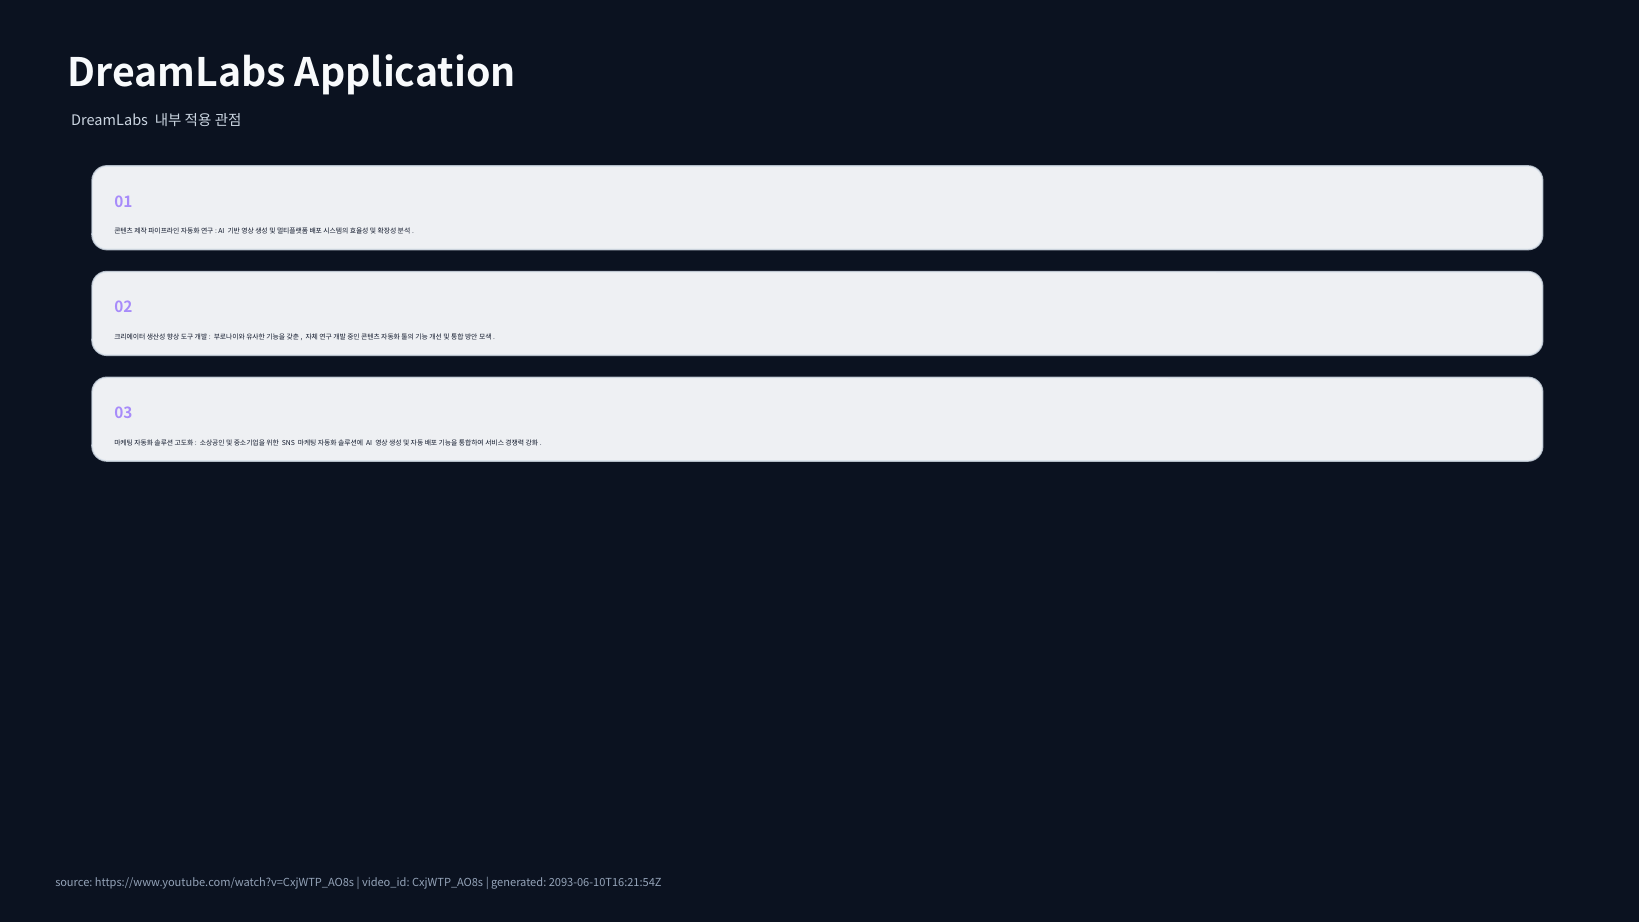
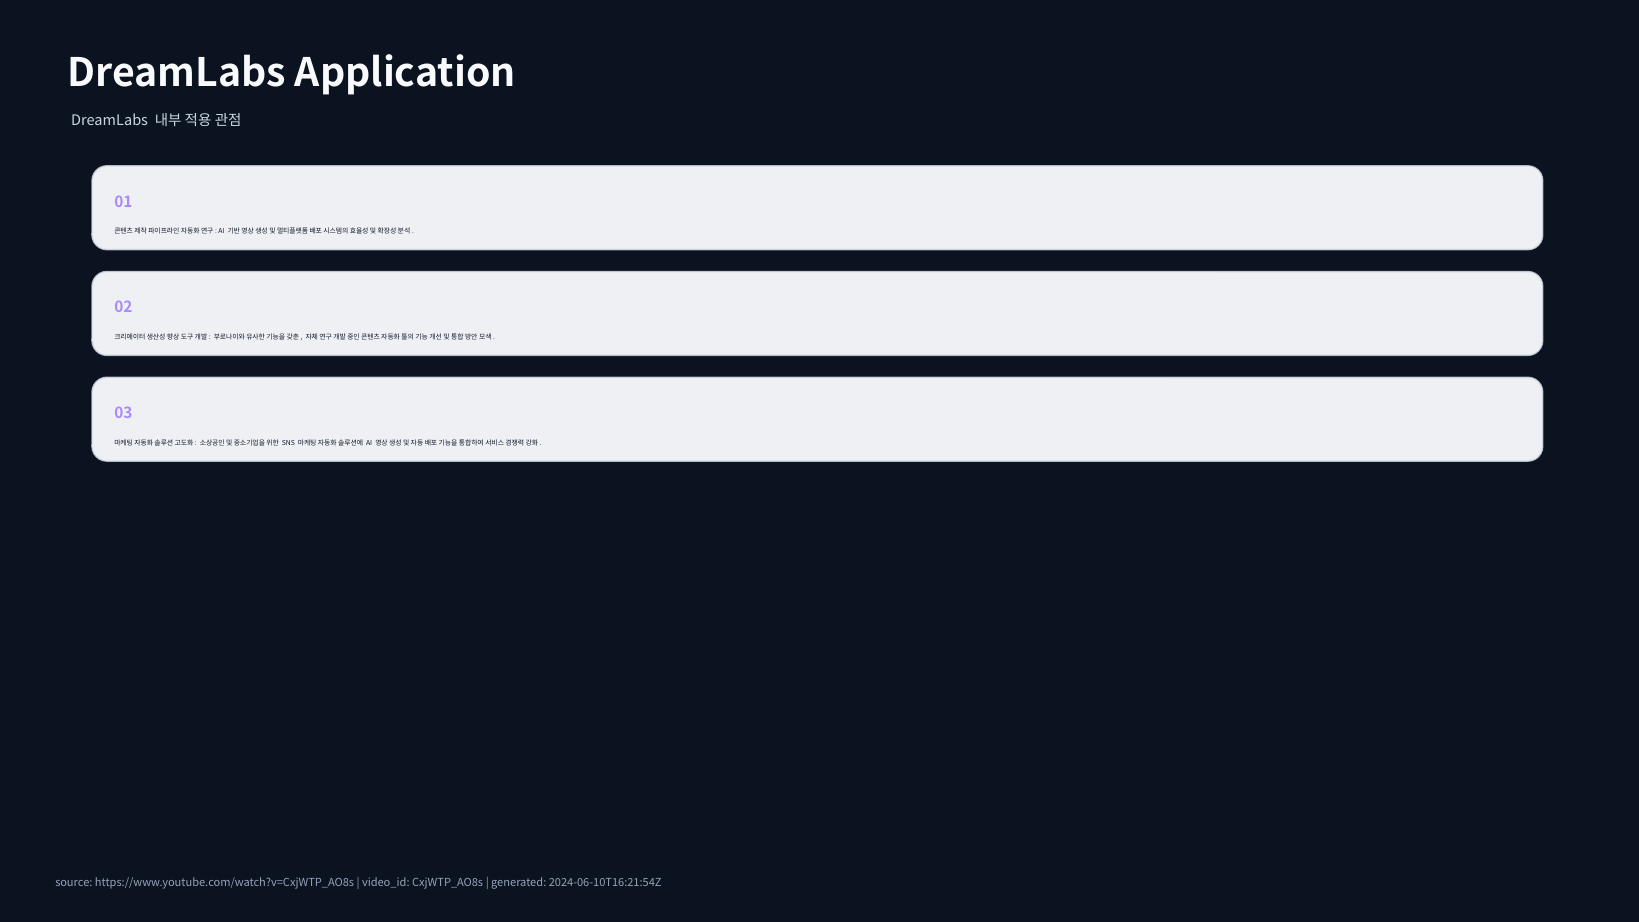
2093-06-10T16:21:54Z: 2093-06-10T16:21:54Z -> 2024-06-10T16:21:54Z
